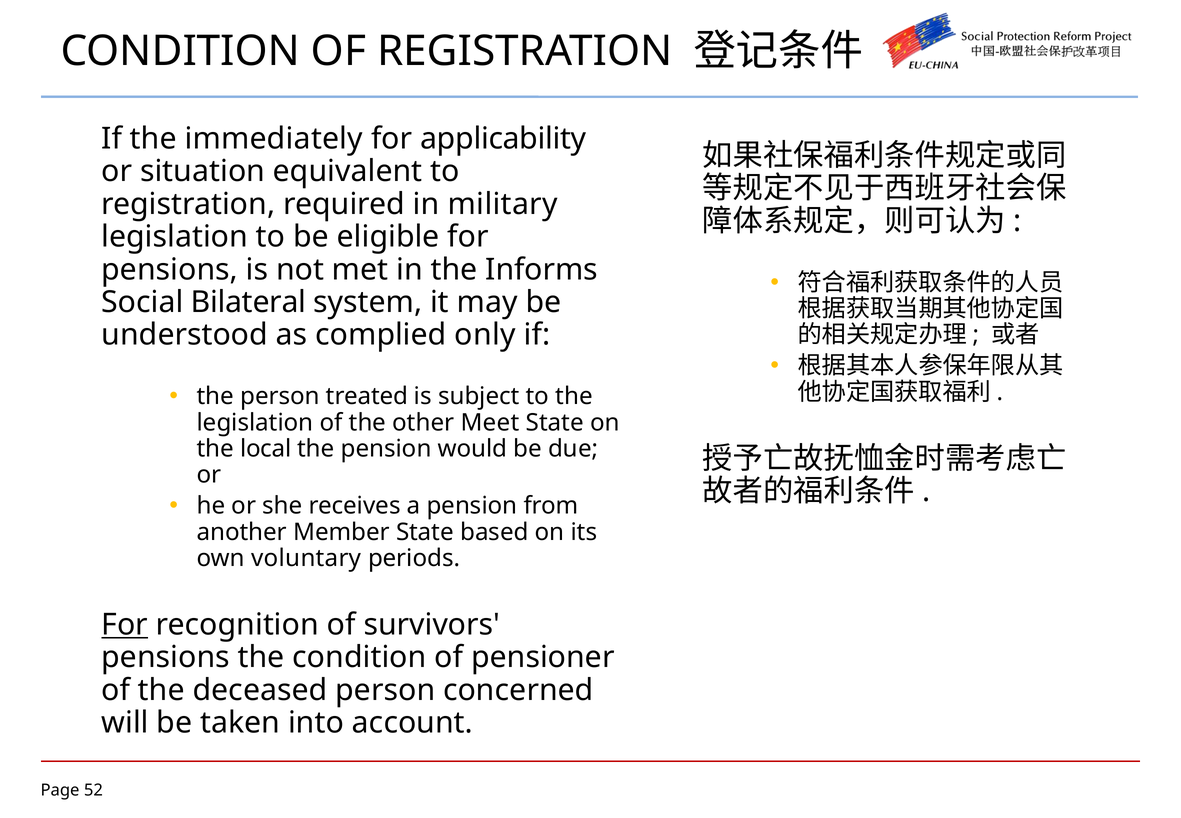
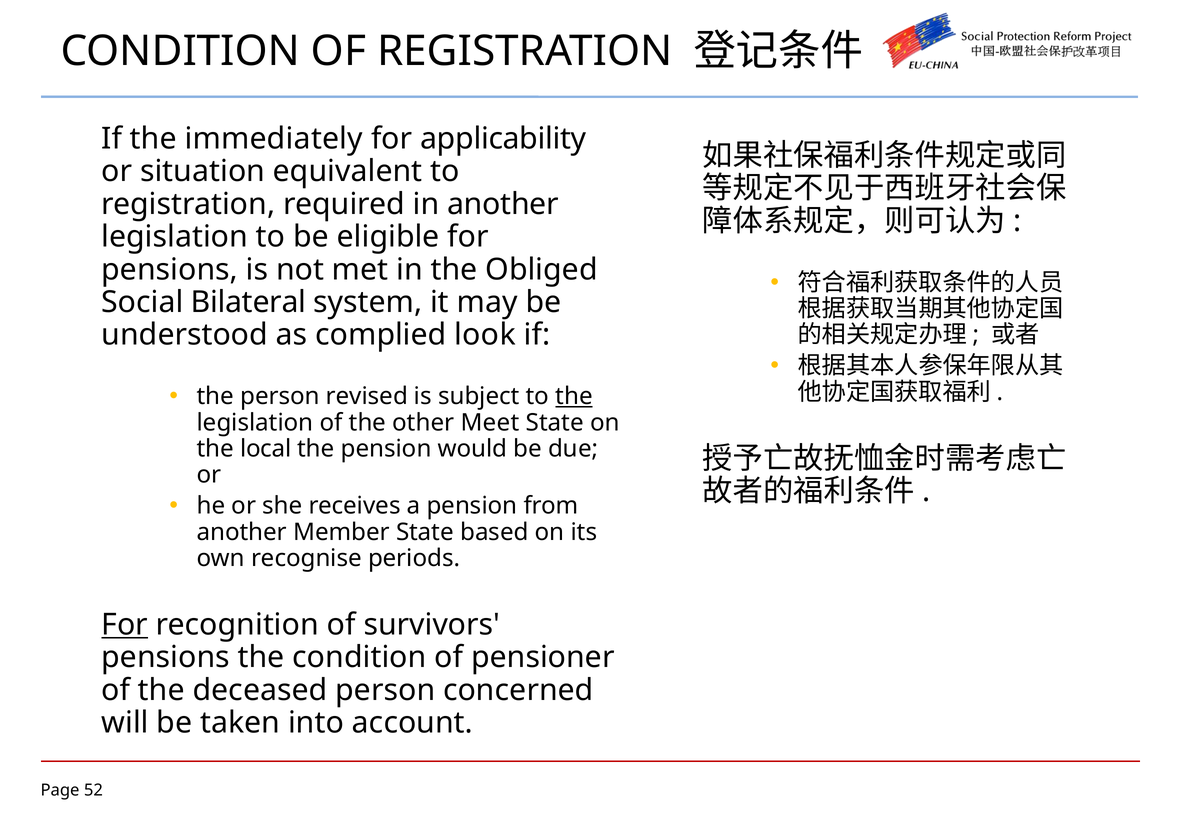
in military: military -> another
Informs: Informs -> Obliged
only: only -> look
treated: treated -> revised
the at (574, 396) underline: none -> present
voluntary: voluntary -> recognise
